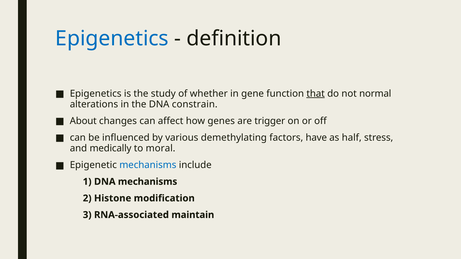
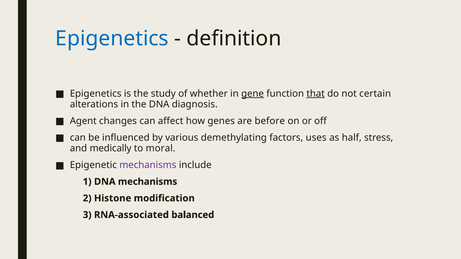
gene underline: none -> present
normal: normal -> certain
constrain: constrain -> diagnosis
About: About -> Agent
trigger: trigger -> before
have: have -> uses
mechanisms at (148, 165) colour: blue -> purple
maintain: maintain -> balanced
